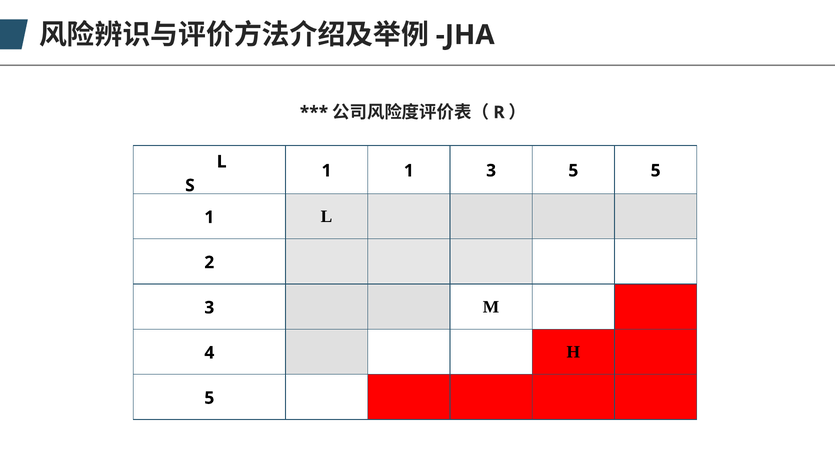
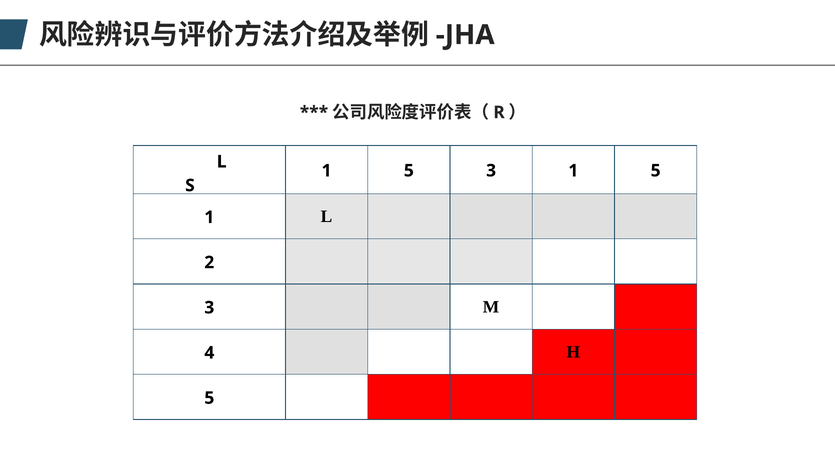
1 at (409, 171): 1 -> 5
3 5: 5 -> 1
